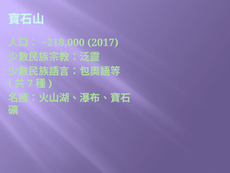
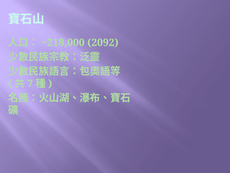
2017: 2017 -> 2092
